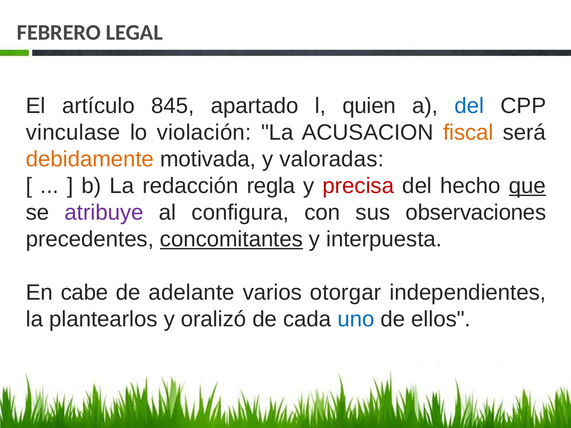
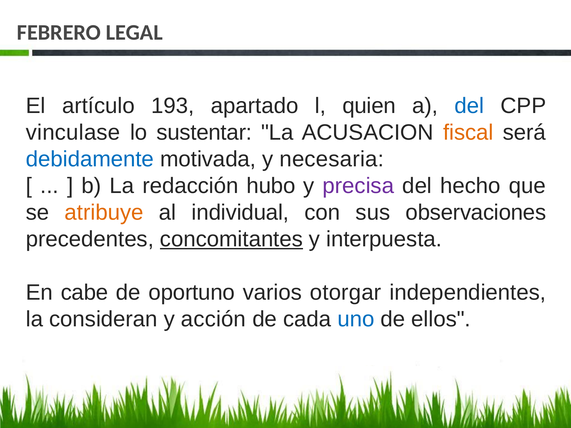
845: 845 -> 193
violación: violación -> sustentar
debidamente colour: orange -> blue
valoradas: valoradas -> necesaria
regla: regla -> hubo
precisa colour: red -> purple
que underline: present -> none
atribuye colour: purple -> orange
configura: configura -> individual
adelante: adelante -> oportuno
plantearlos: plantearlos -> consideran
oralizó: oralizó -> acción
